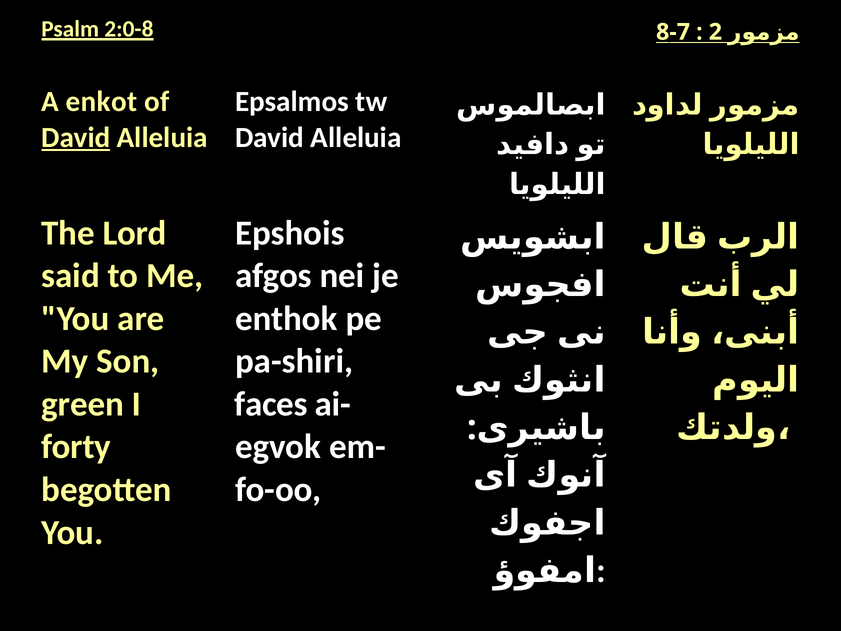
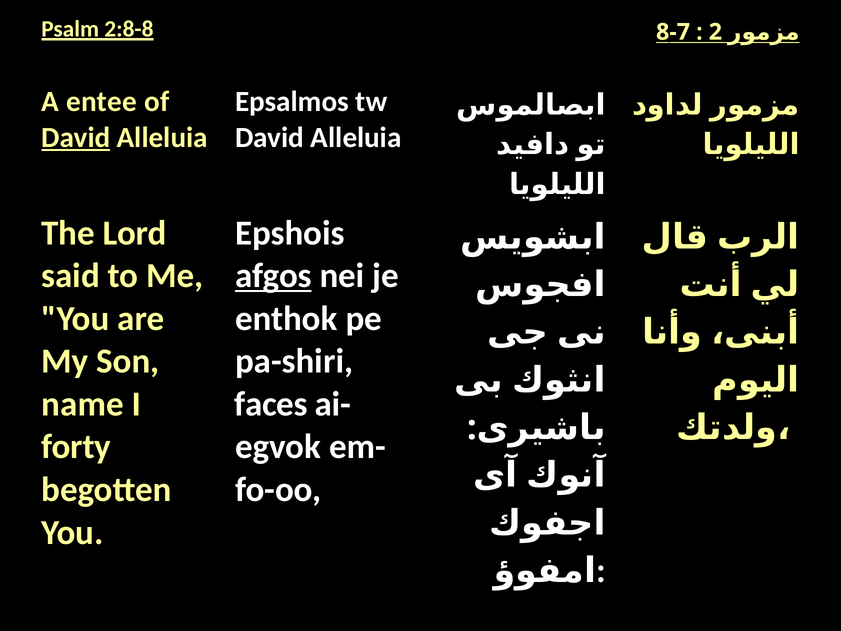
2:0-8: 2:0-8 -> 2:8-8
enkot: enkot -> entee
afgos underline: none -> present
green: green -> name
